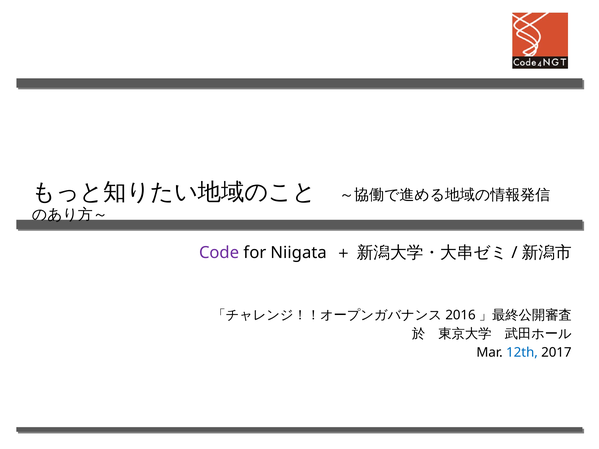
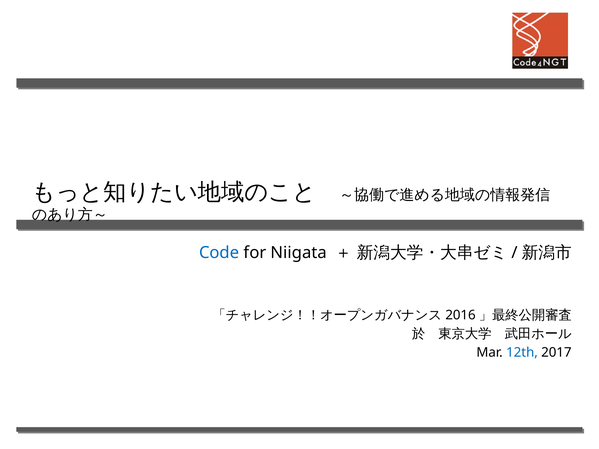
Code colour: purple -> blue
